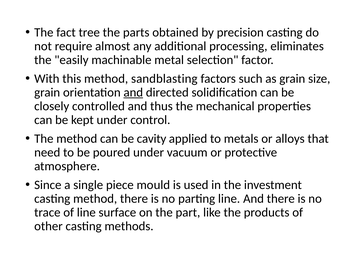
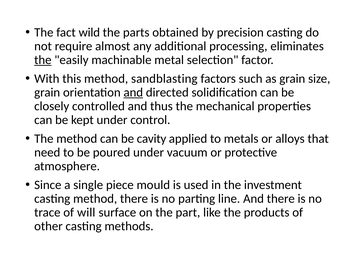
tree: tree -> wild
the at (43, 60) underline: none -> present
of line: line -> will
